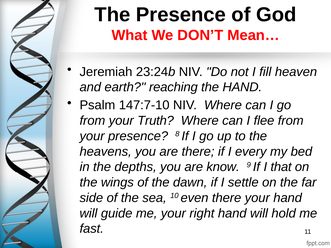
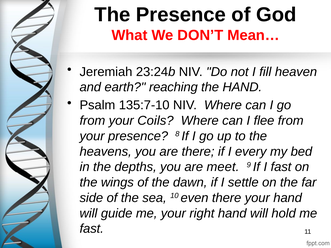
147:7-10: 147:7-10 -> 135:7-10
Truth: Truth -> Coils
know: know -> meet
I that: that -> fast
